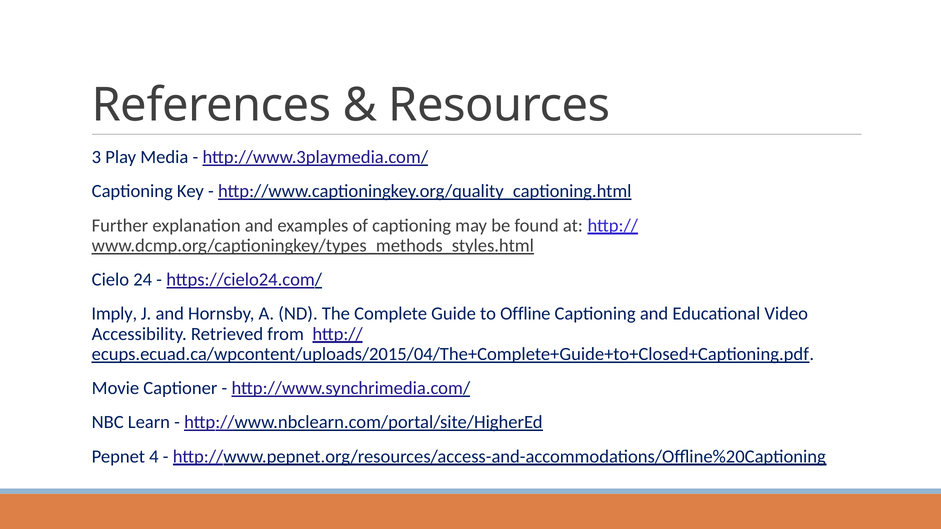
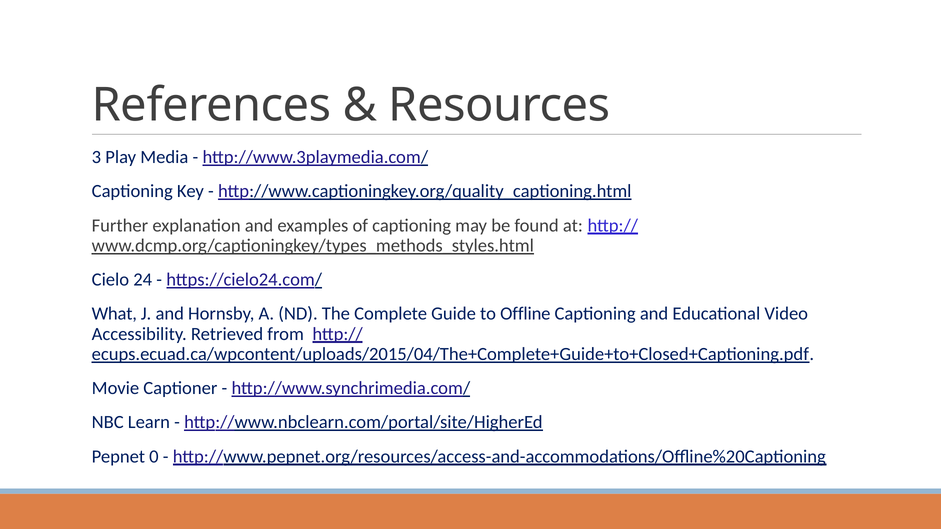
Imply: Imply -> What
4: 4 -> 0
